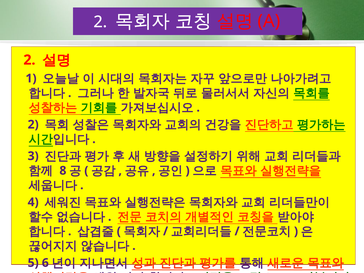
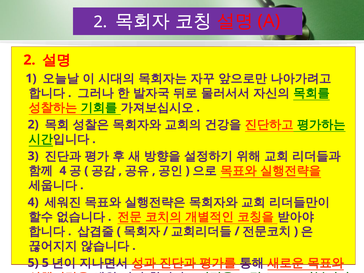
8 at (63, 171): 8 -> 4
5 6: 6 -> 5
